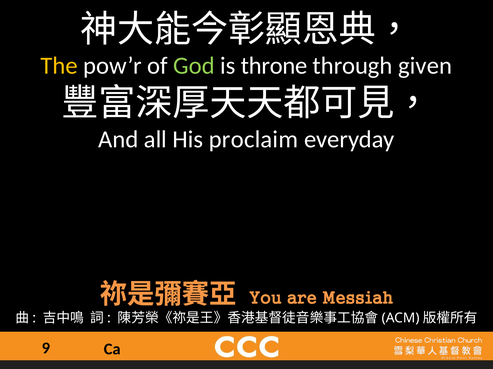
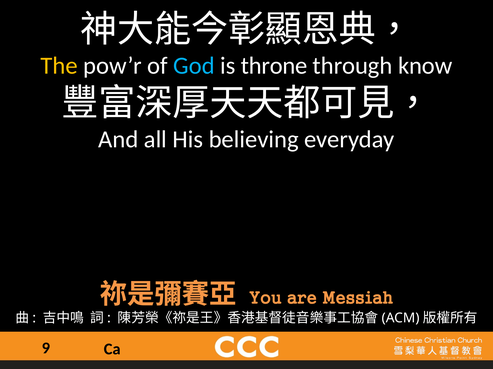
God colour: light green -> light blue
given: given -> know
proclaim: proclaim -> believing
